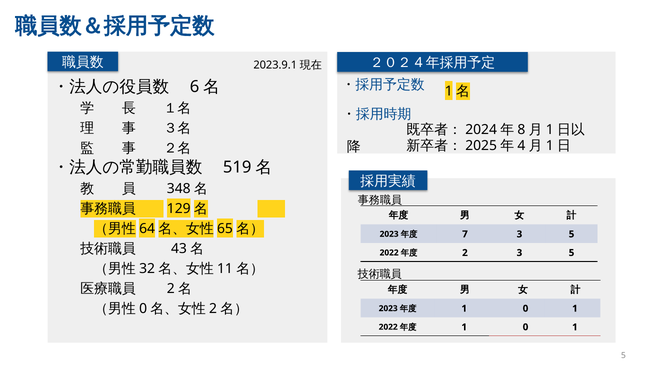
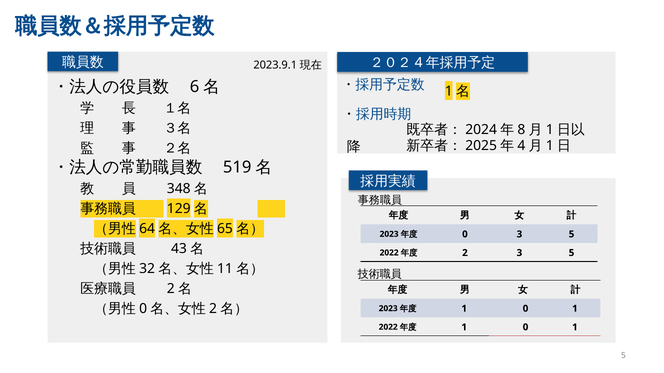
7 at (465, 234): 7 -> 0
